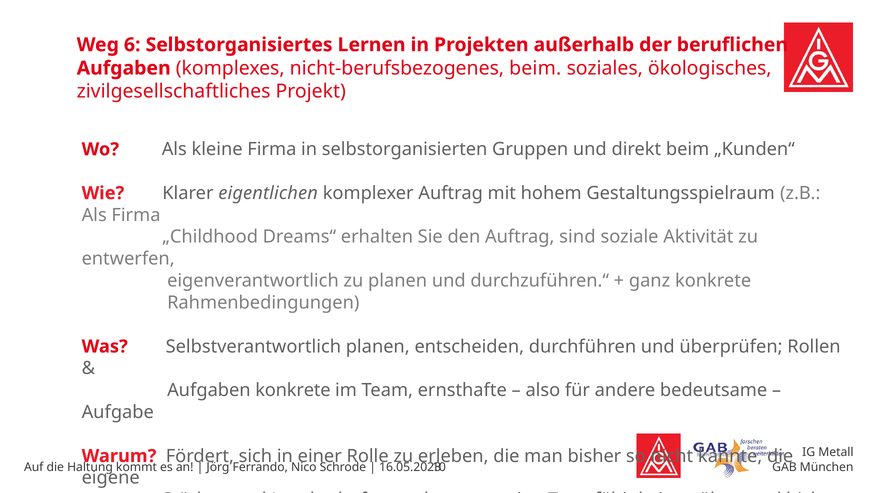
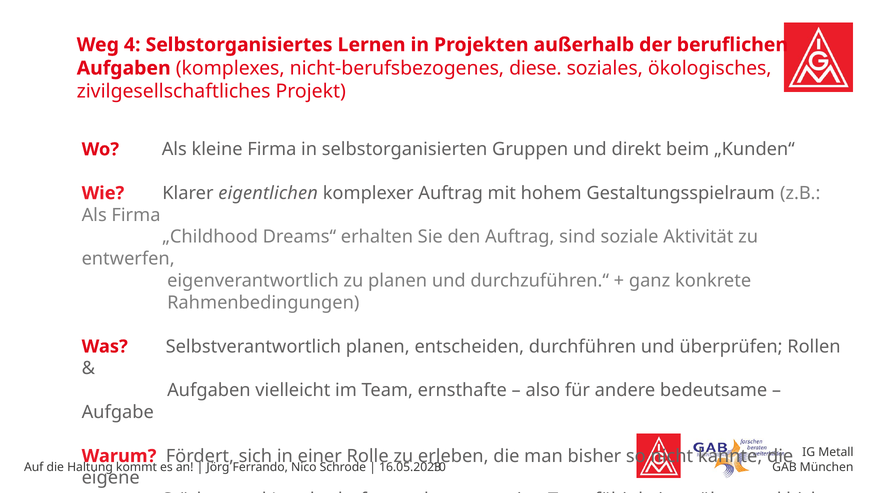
6: 6 -> 4
nicht-berufsbezogenes beim: beim -> diese
Aufgaben konkrete: konkrete -> vielleicht
